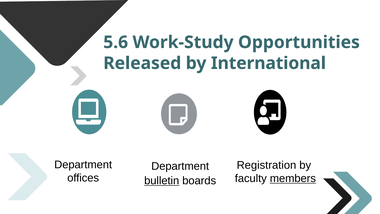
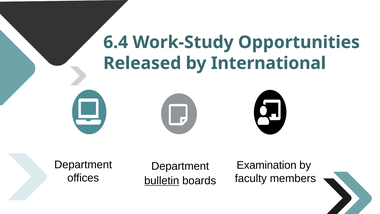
5.6: 5.6 -> 6.4
Registration: Registration -> Examination
members underline: present -> none
